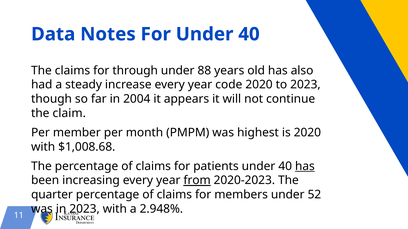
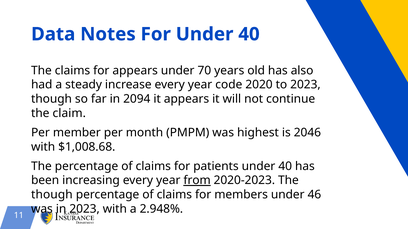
for through: through -> appears
88: 88 -> 70
2004: 2004 -> 2094
is 2020: 2020 -> 2046
has at (305, 167) underline: present -> none
quarter at (52, 195): quarter -> though
52: 52 -> 46
